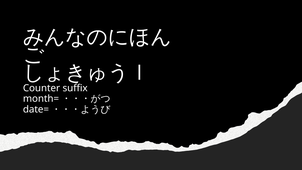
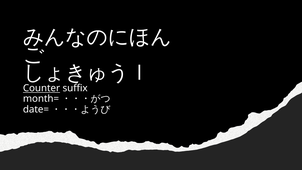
Counter underline: none -> present
